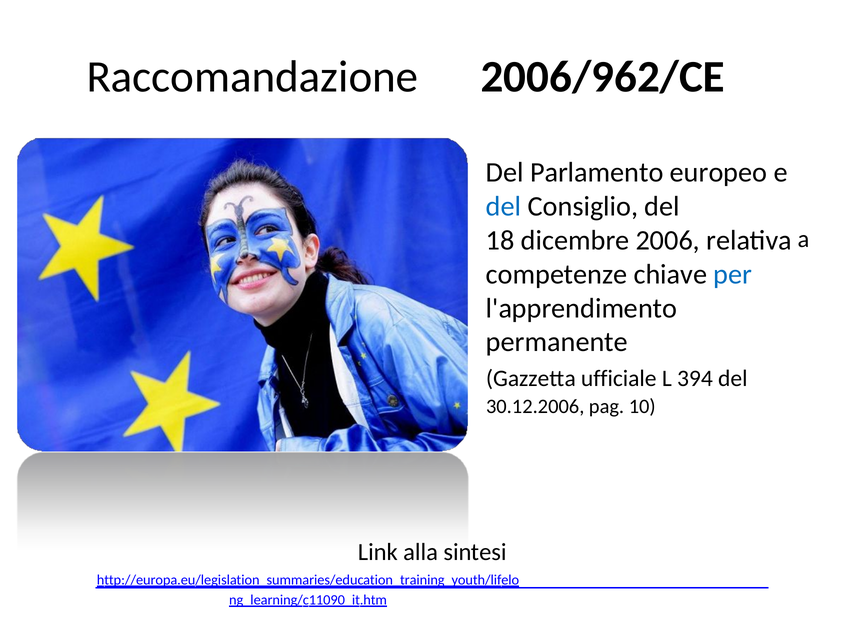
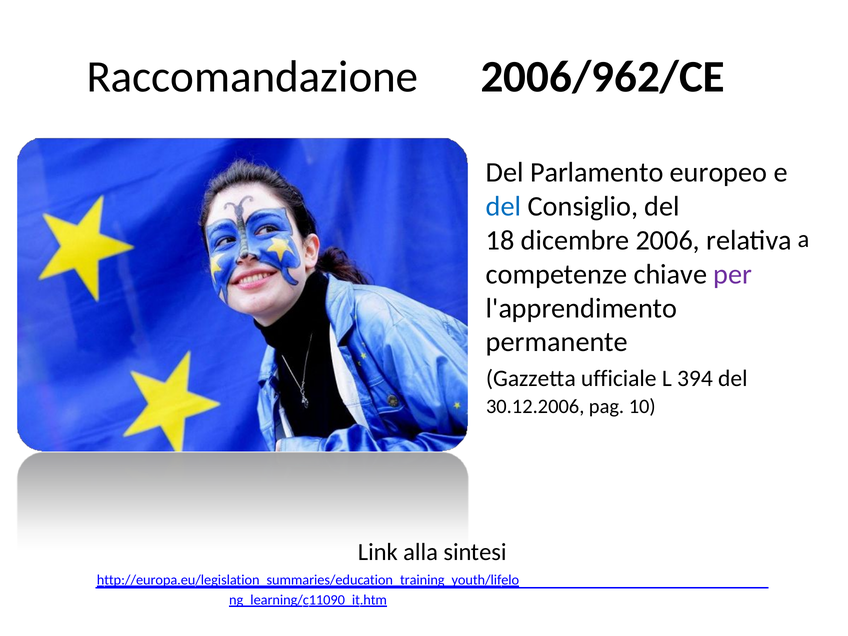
per colour: blue -> purple
